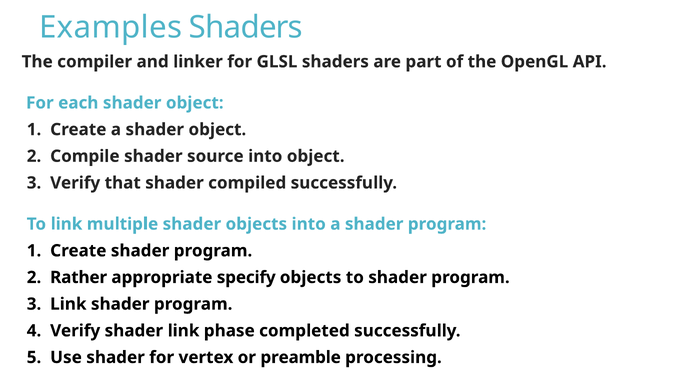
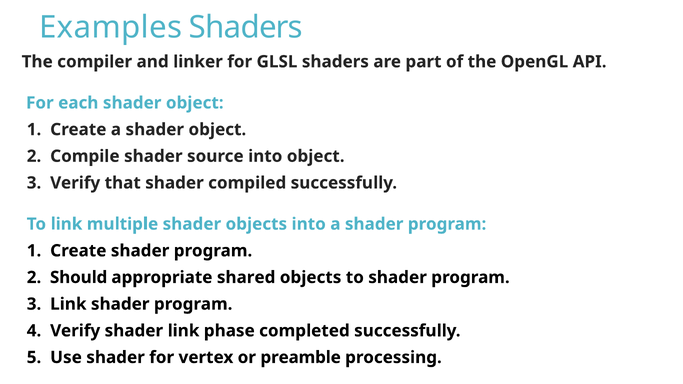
Rather: Rather -> Should
specify: specify -> shared
